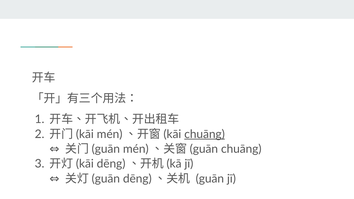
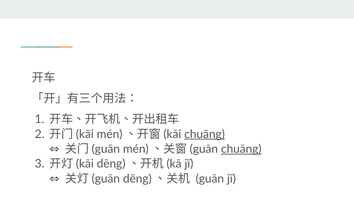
chuāng at (241, 149) underline: none -> present
